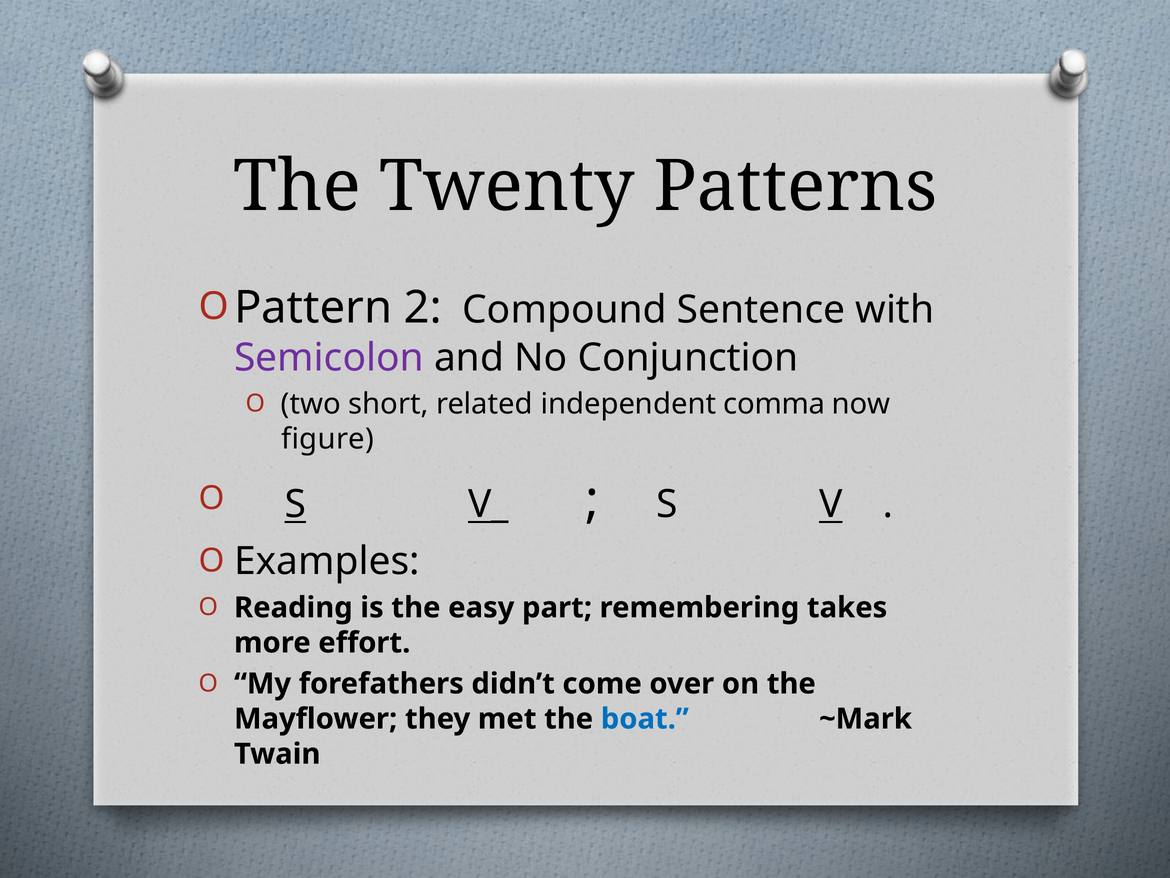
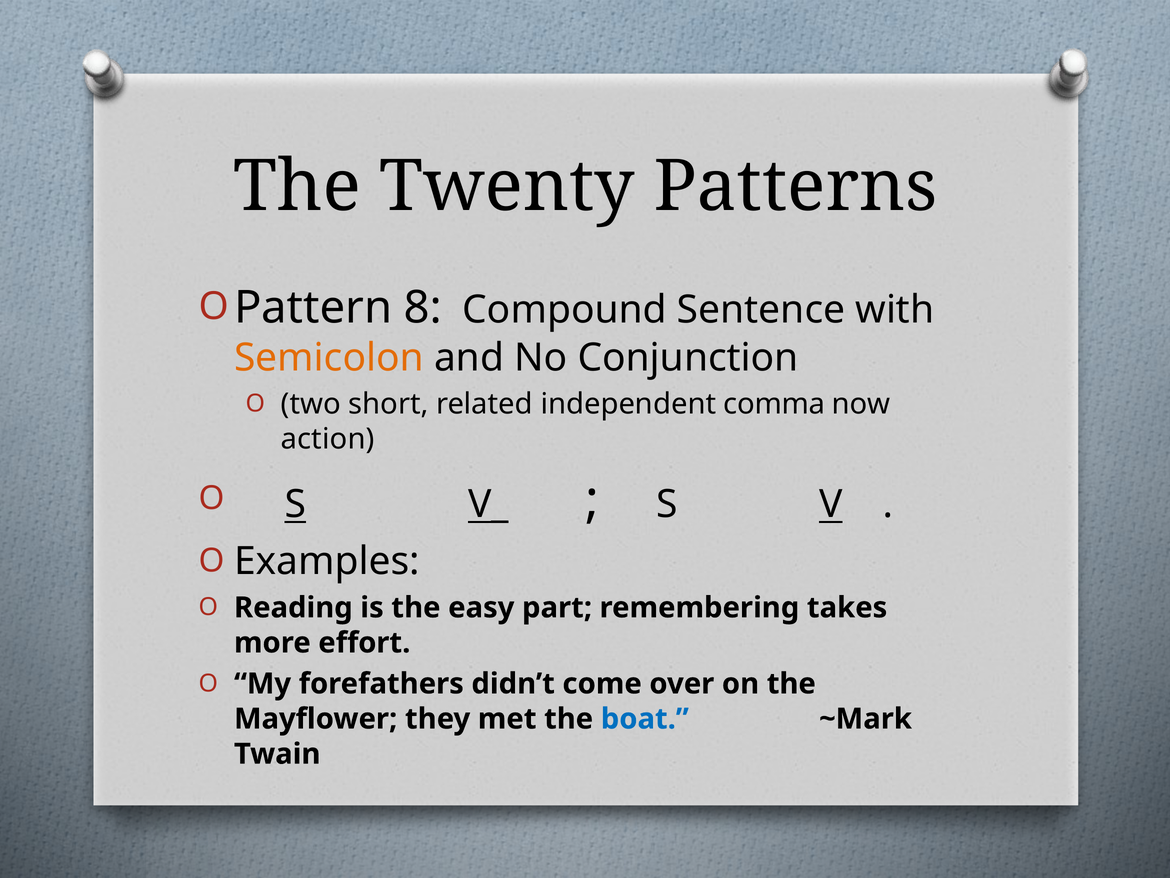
2: 2 -> 8
Semicolon colour: purple -> orange
figure: figure -> action
